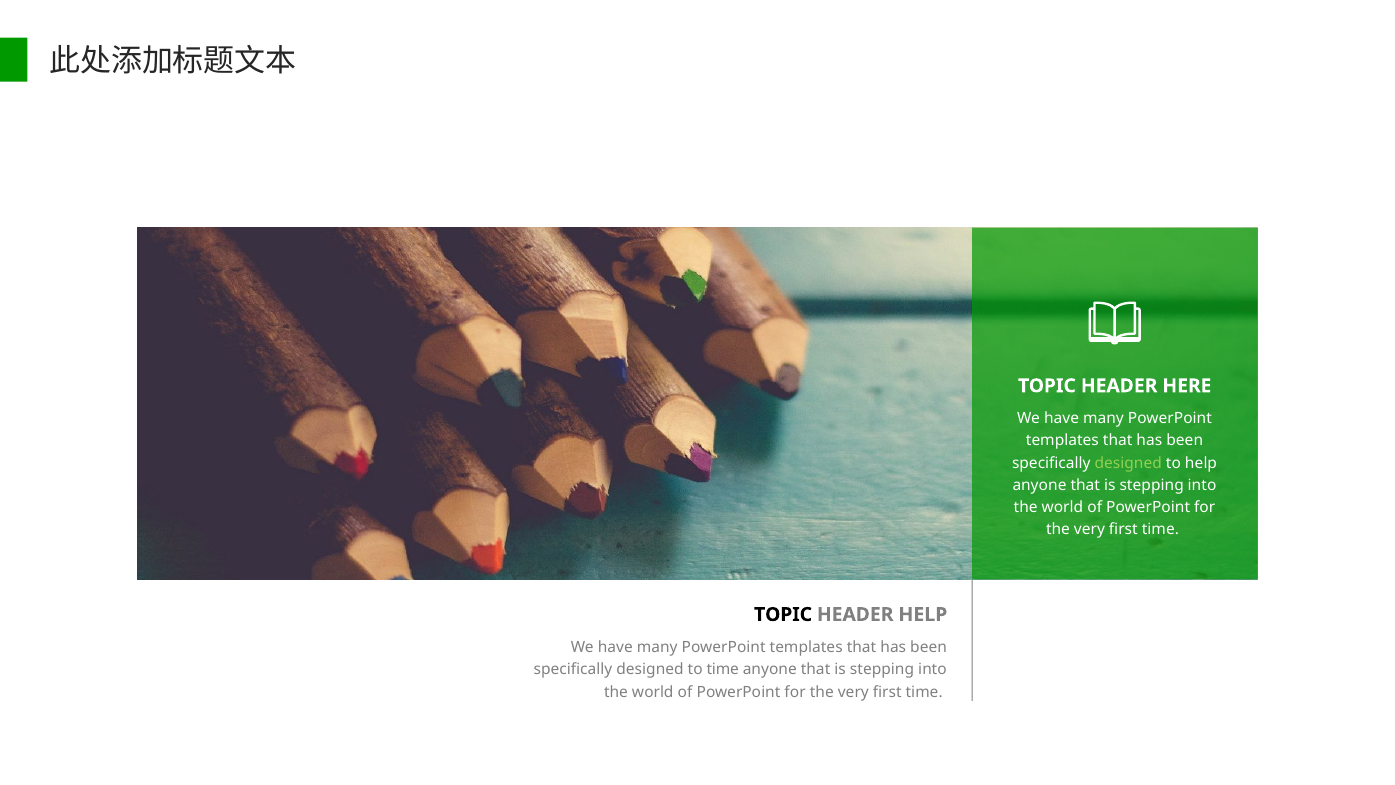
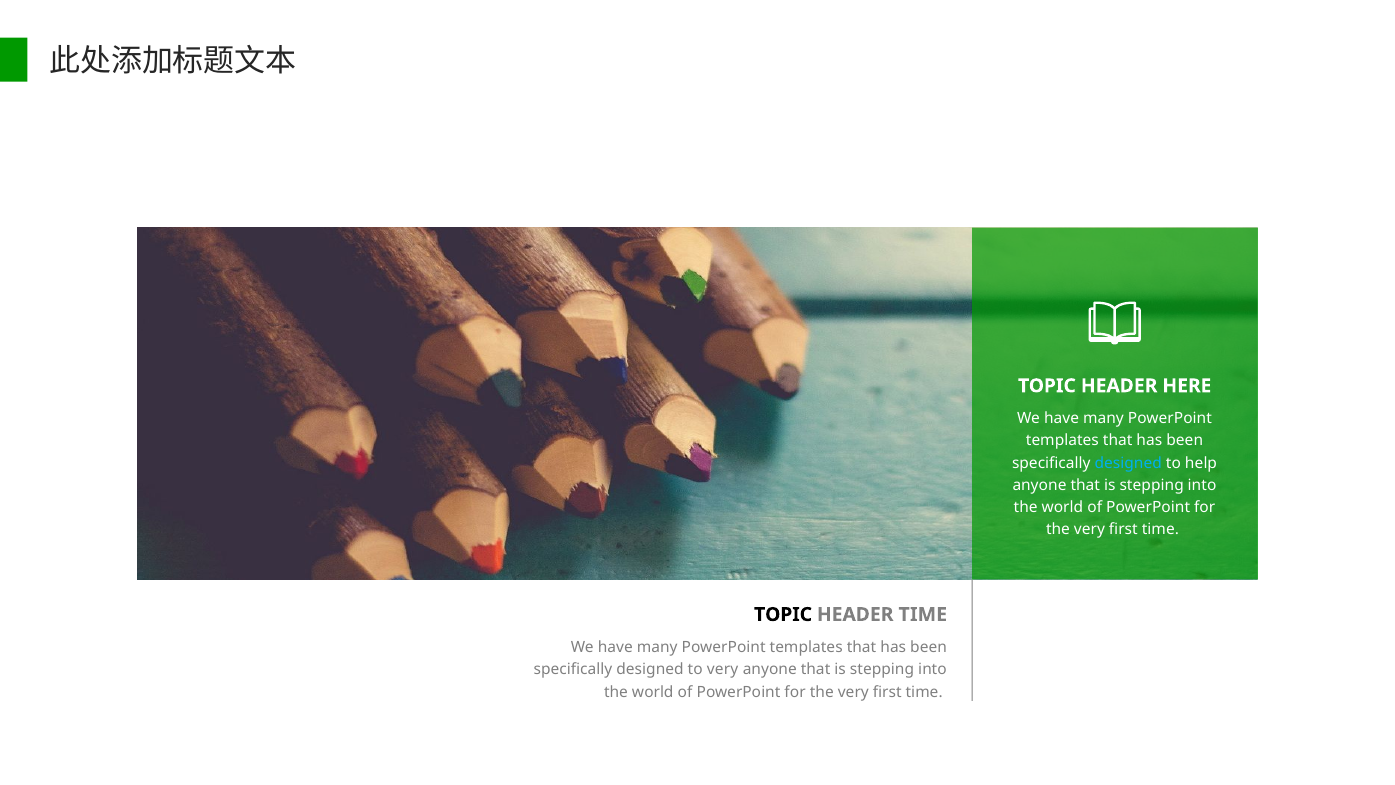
designed at (1128, 463) colour: light green -> light blue
HEADER HELP: HELP -> TIME
to time: time -> very
